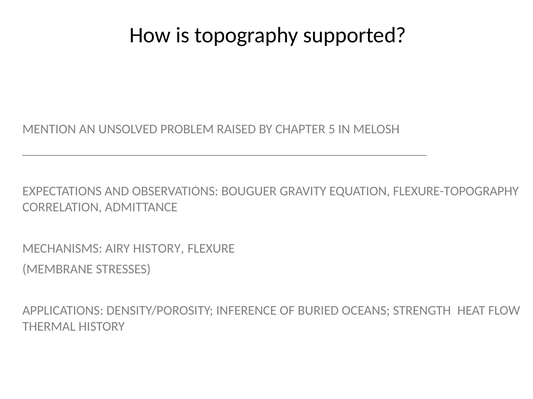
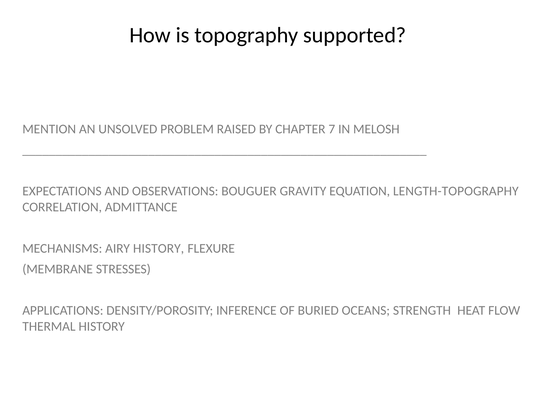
5: 5 -> 7
FLEXURE-TOPOGRAPHY: FLEXURE-TOPOGRAPHY -> LENGTH-TOPOGRAPHY
